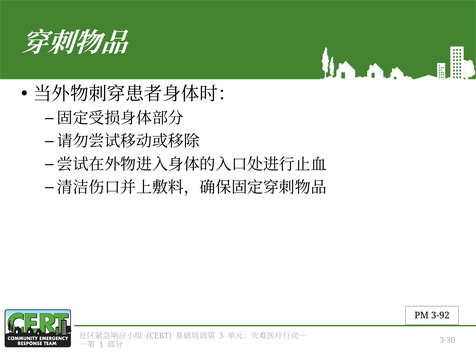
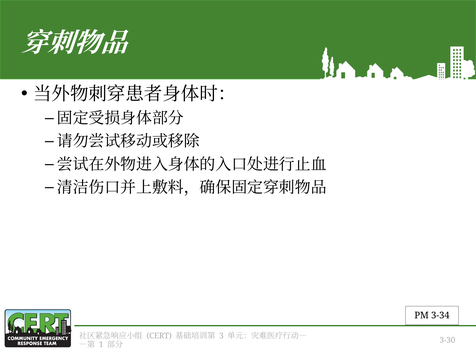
3-92: 3-92 -> 3-34
